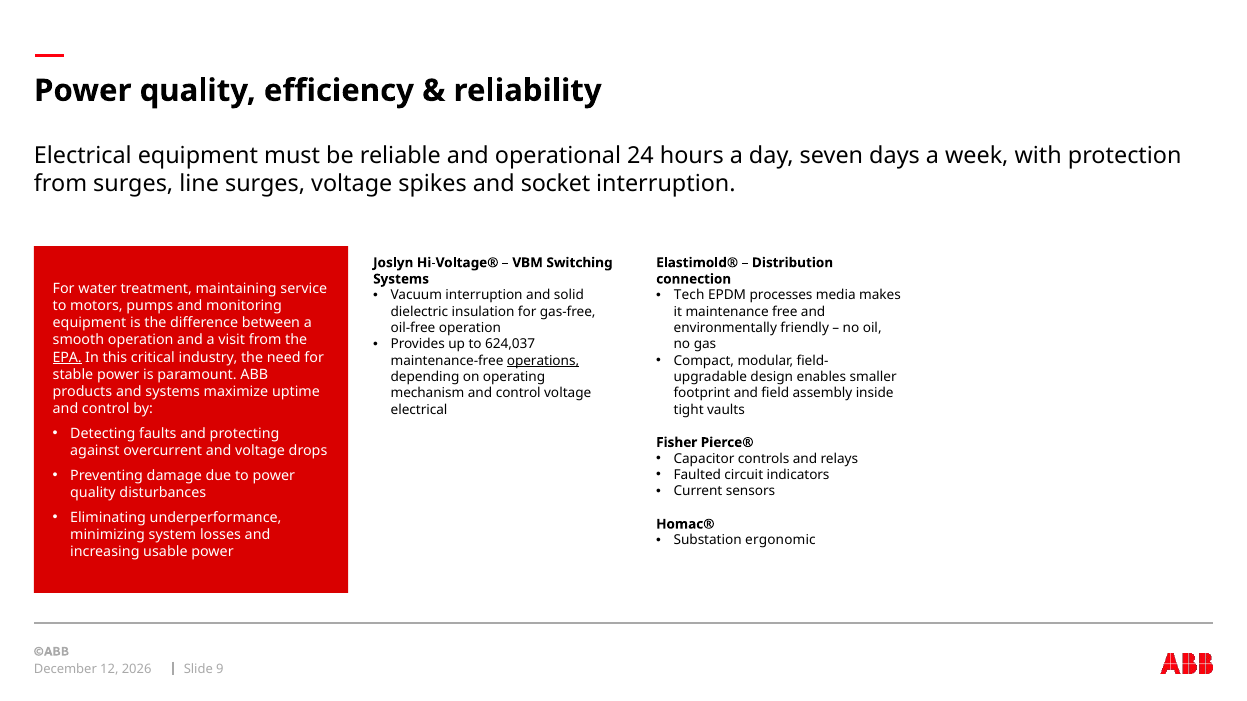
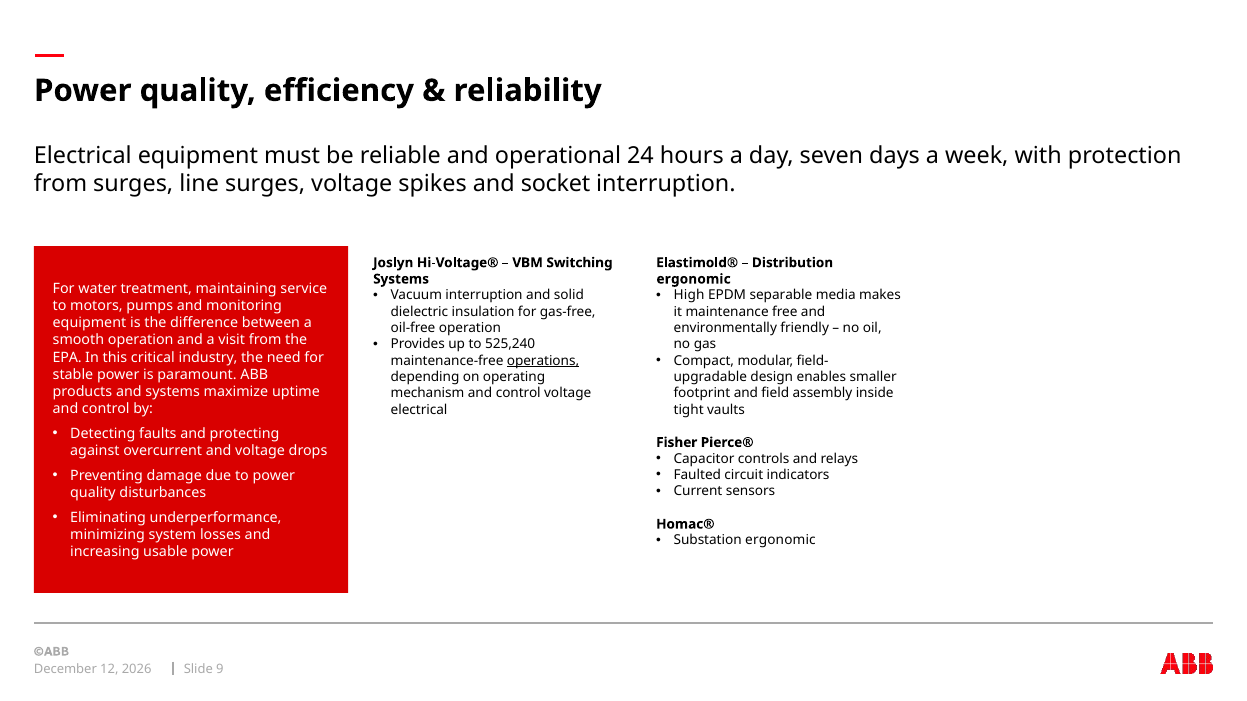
connection at (694, 279): connection -> ergonomic
Tech: Tech -> High
processes: processes -> separable
624,037: 624,037 -> 525,240
EPA underline: present -> none
